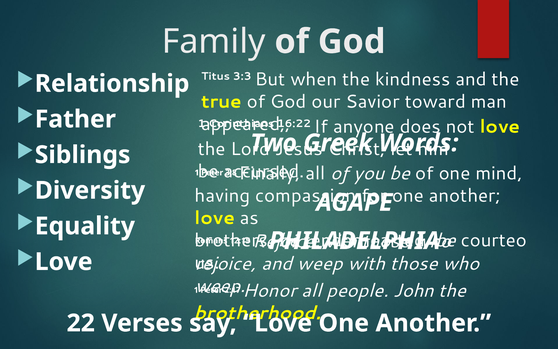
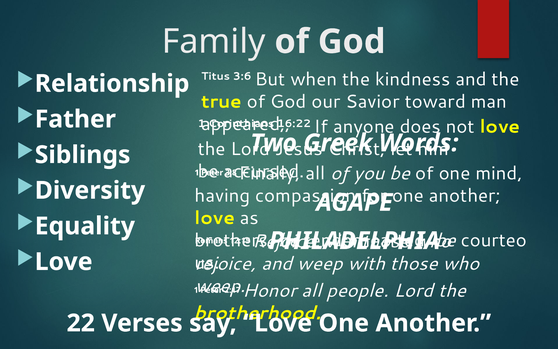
3:3: 3:3 -> 3:6
people John: John -> Lord
